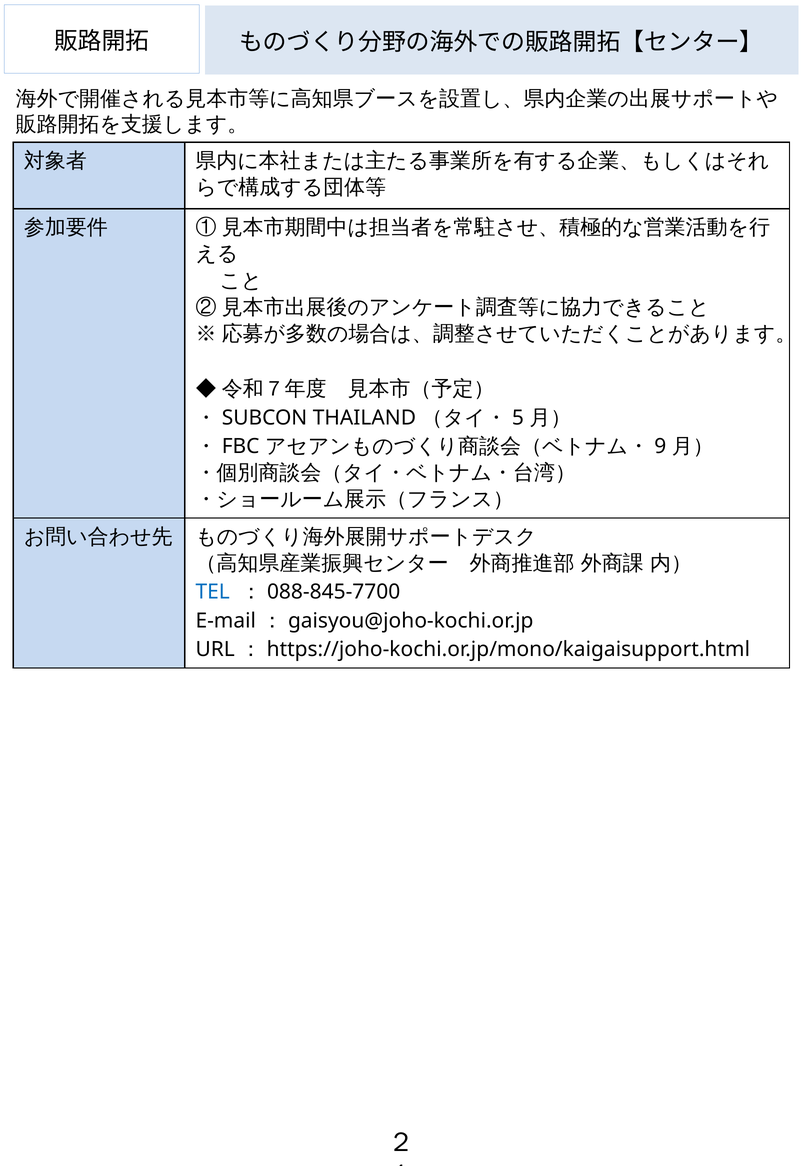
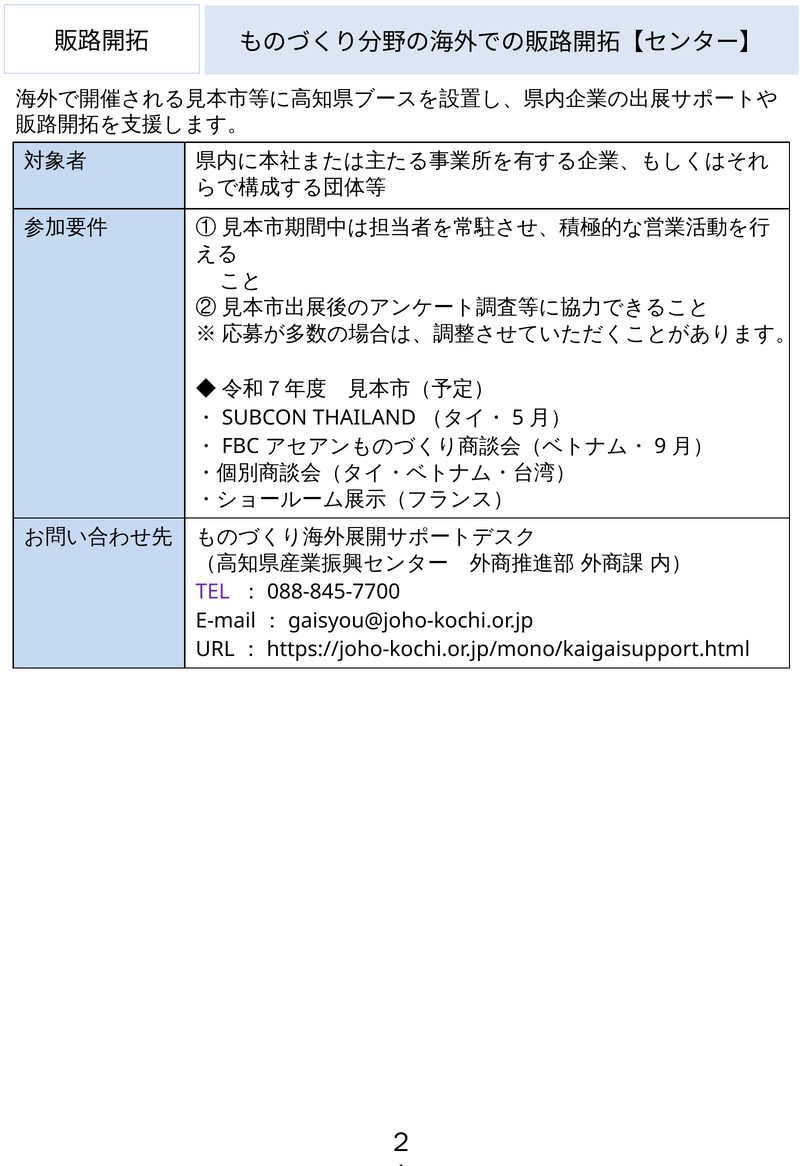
TEL colour: blue -> purple
